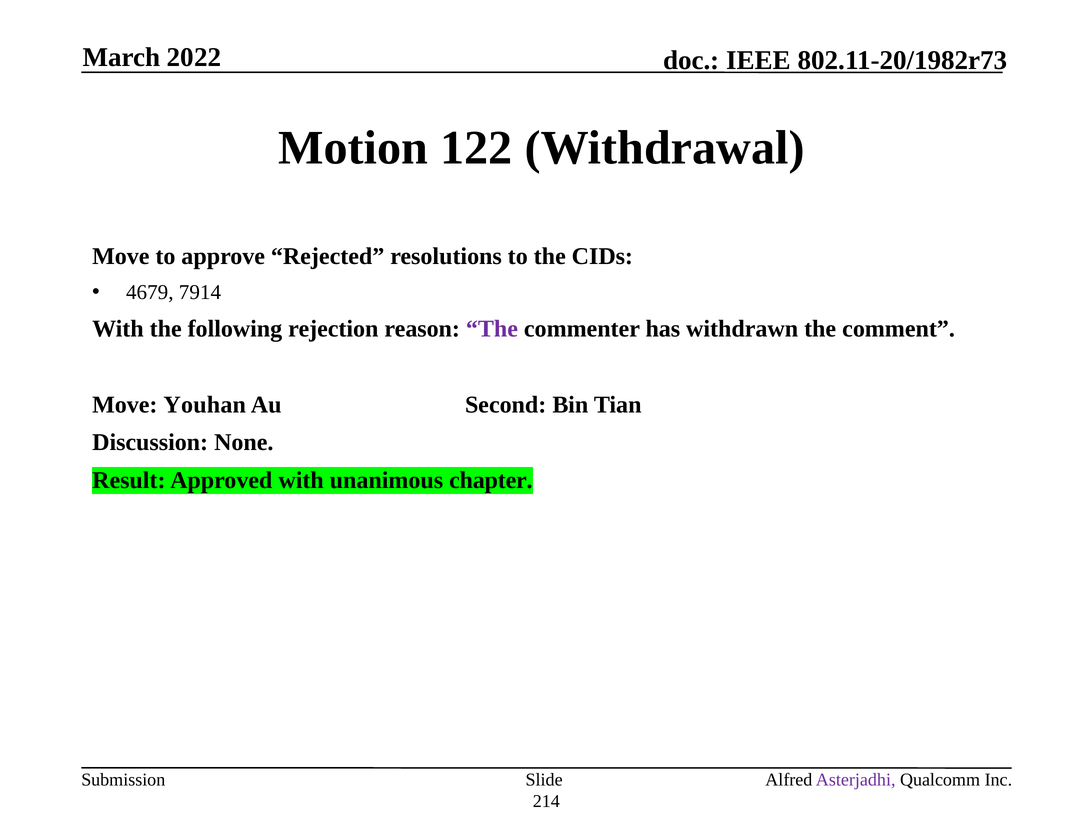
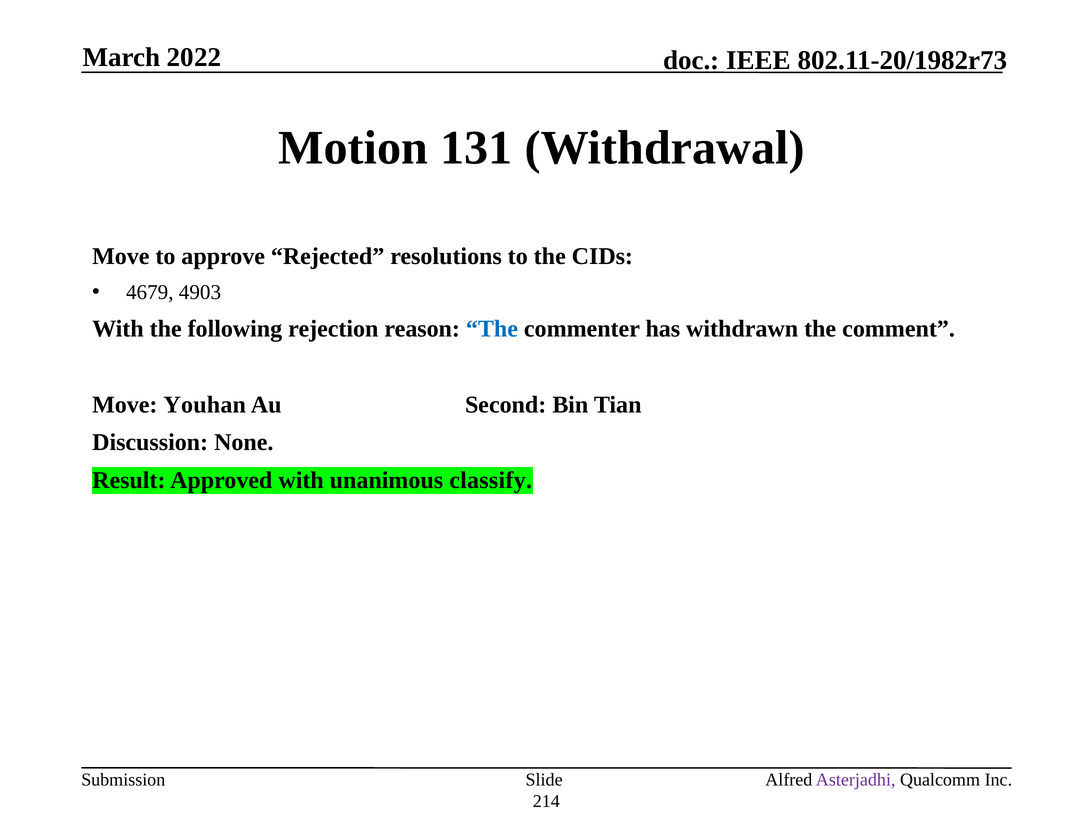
122: 122 -> 131
7914: 7914 -> 4903
The at (492, 329) colour: purple -> blue
chapter: chapter -> classify
